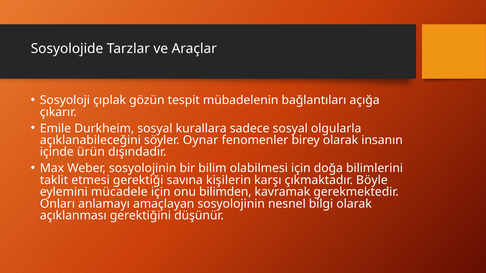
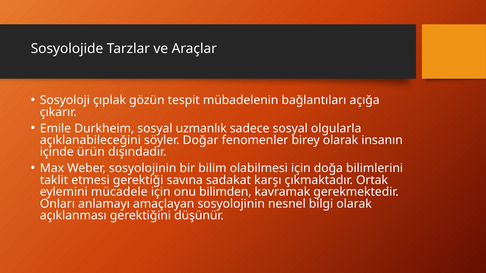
kurallara: kurallara -> uzmanlık
Oynar: Oynar -> Doğar
kişilerin: kişilerin -> sadakat
Böyle: Böyle -> Ortak
